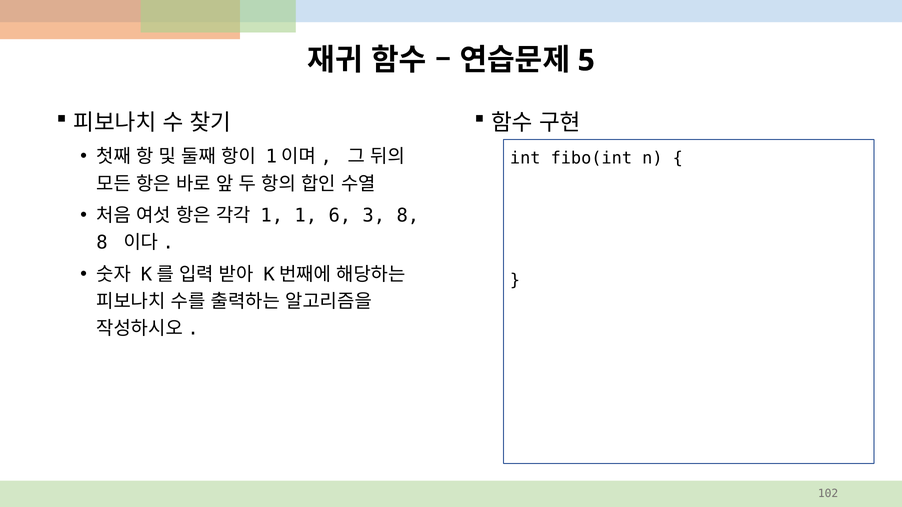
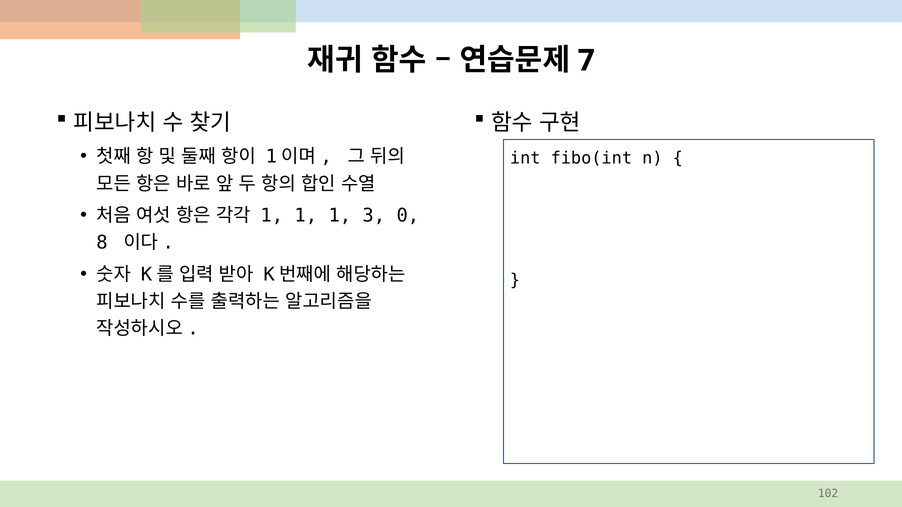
5: 5 -> 7
1 1 6: 6 -> 1
3 8: 8 -> 0
